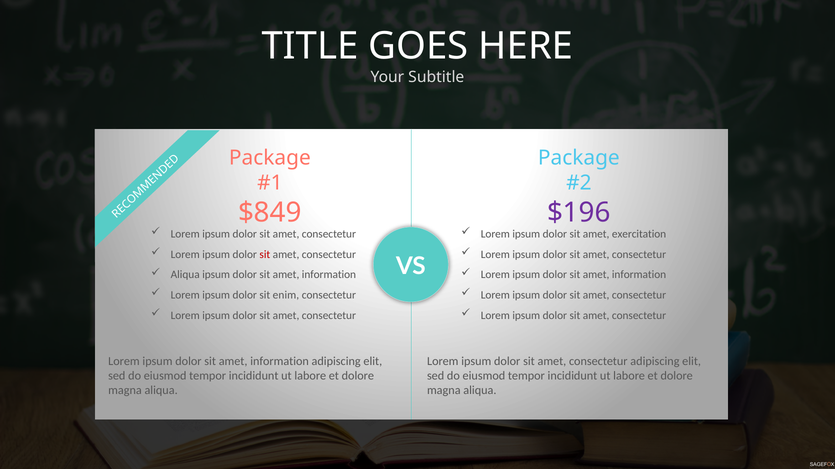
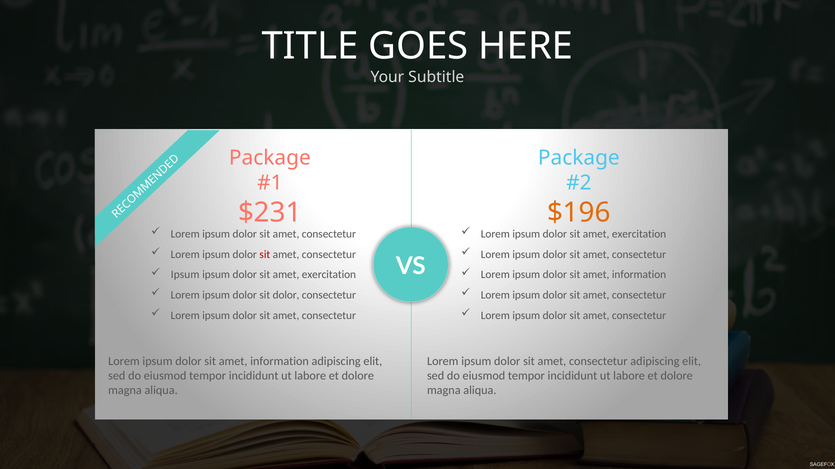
$849: $849 -> $231
$196 colour: purple -> orange
Aliqua at (185, 275): Aliqua -> Ipsum
information at (329, 275): information -> exercitation
sit enim: enim -> dolor
